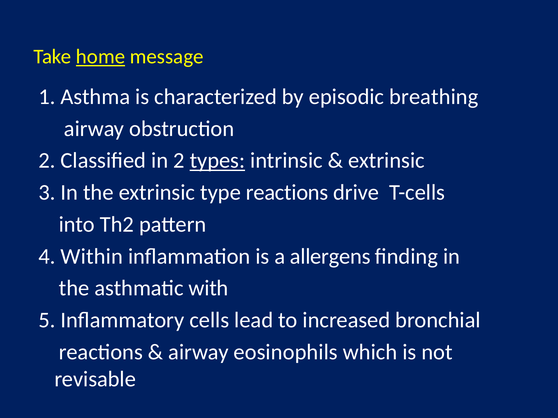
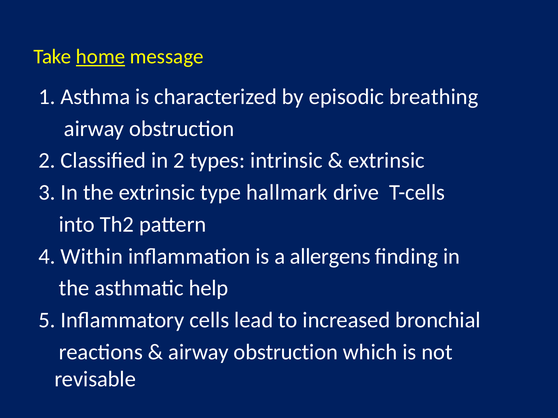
types underline: present -> none
type reactions: reactions -> hallmark
with: with -> help
eosinophils at (286, 352): eosinophils -> obstruction
